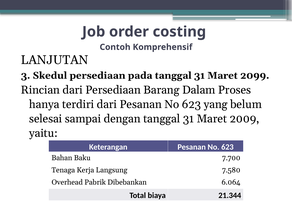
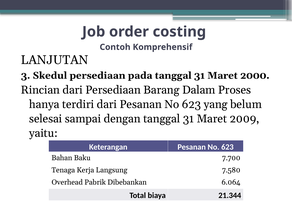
2099: 2099 -> 2000
